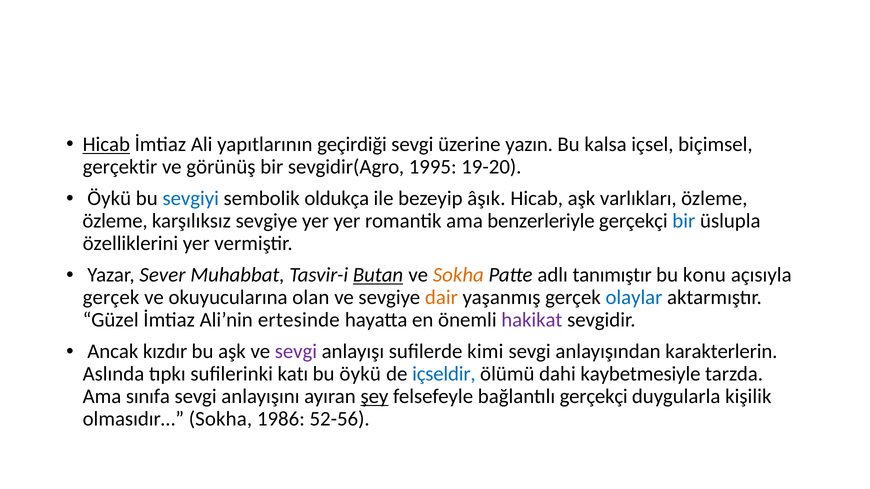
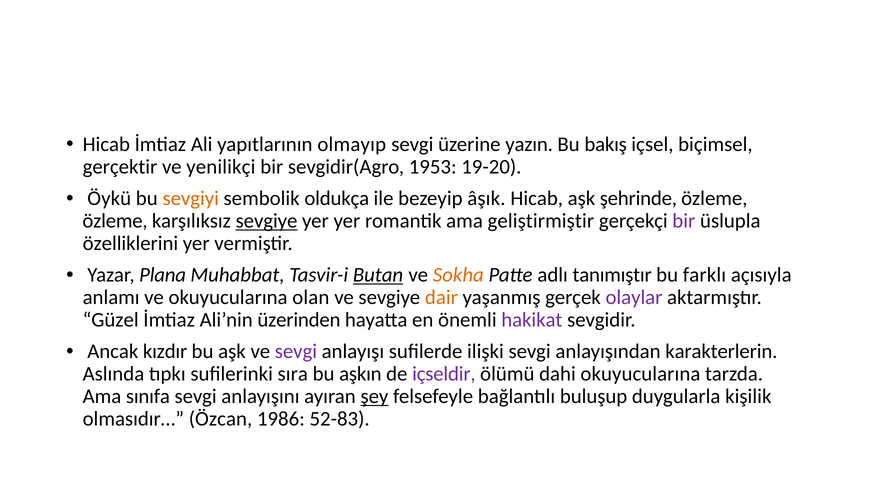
Hicab at (106, 145) underline: present -> none
geçirdiği: geçirdiği -> olmayıp
kalsa: kalsa -> bakış
görünüş: görünüş -> yenilikçi
1995: 1995 -> 1953
sevgiyi colour: blue -> orange
varlıkları: varlıkları -> şehrinde
sevgiye at (267, 221) underline: none -> present
benzerleriyle: benzerleriyle -> geliştirmiştir
bir at (684, 221) colour: blue -> purple
Sever: Sever -> Plana
konu: konu -> farklı
gerçek at (111, 298): gerçek -> anlamı
olaylar colour: blue -> purple
ertesinde: ertesinde -> üzerinden
kimi: kimi -> ilişki
katı: katı -> sıra
bu öykü: öykü -> aşkın
içseldir colour: blue -> purple
dahi kaybetmesiyle: kaybetmesiyle -> okuyucularına
bağlantılı gerçekçi: gerçekçi -> buluşup
olmasıdır… Sokha: Sokha -> Özcan
52-56: 52-56 -> 52-83
